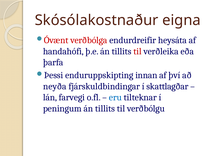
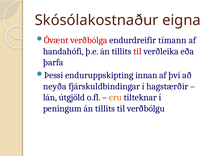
heysáta: heysáta -> tímann
skattlagðar: skattlagðar -> hagstærðir
farvegi: farvegi -> útgjöld
eru colour: blue -> orange
